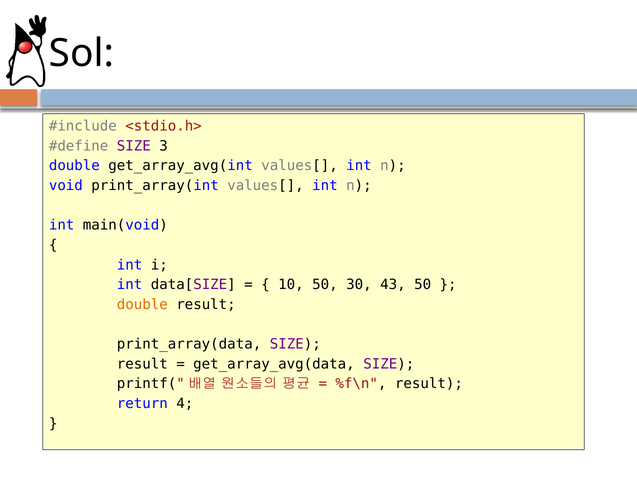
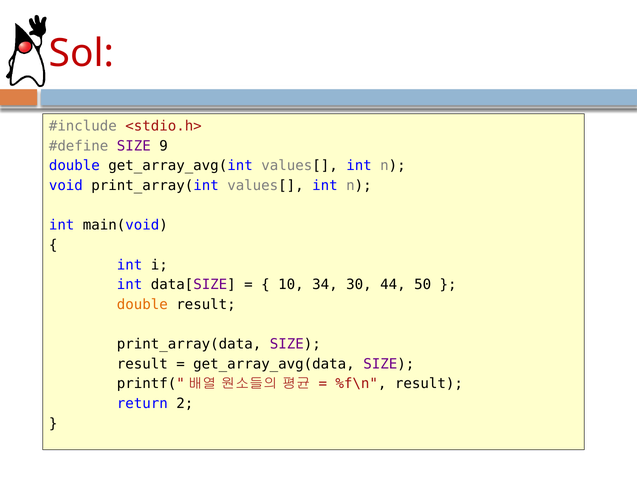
Sol colour: black -> red
3: 3 -> 9
10 50: 50 -> 34
43: 43 -> 44
4: 4 -> 2
